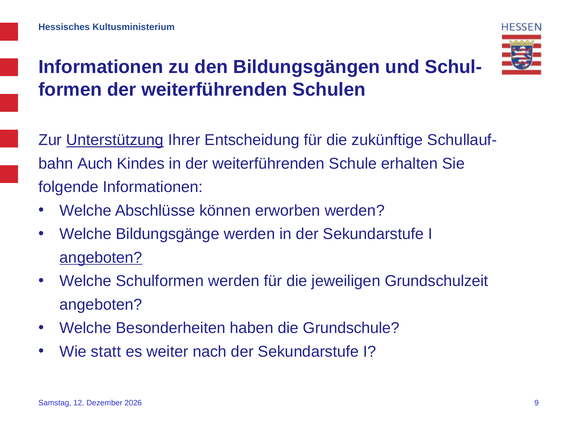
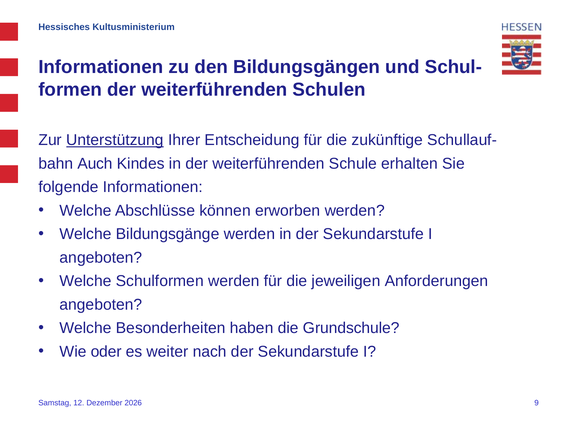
angeboten at (101, 257) underline: present -> none
Grundschulzeit: Grundschulzeit -> Anforderungen
statt: statt -> oder
